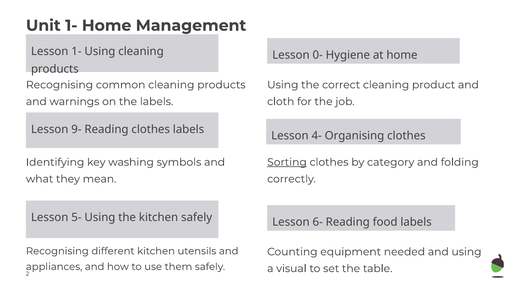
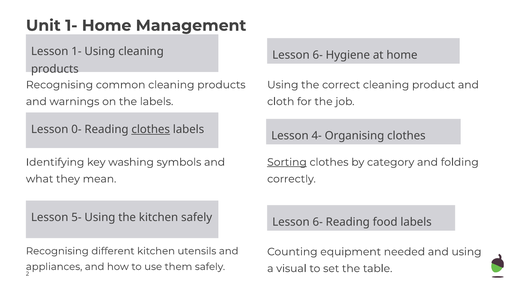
0- at (318, 55): 0- -> 6-
9-: 9- -> 0-
clothes at (151, 129) underline: none -> present
